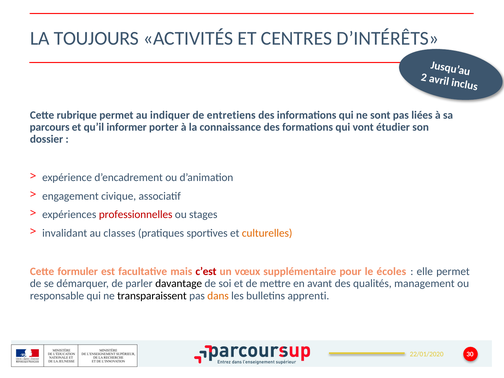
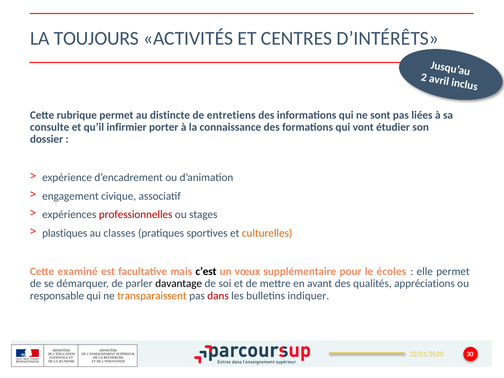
indiquer: indiquer -> distincte
parcours: parcours -> consulte
informer: informer -> infirmier
invalidant: invalidant -> plastiques
formuler: formuler -> examiné
c’est colour: red -> black
management: management -> appréciations
transparaissent colour: black -> orange
dans colour: orange -> red
apprenti: apprenti -> indiquer
